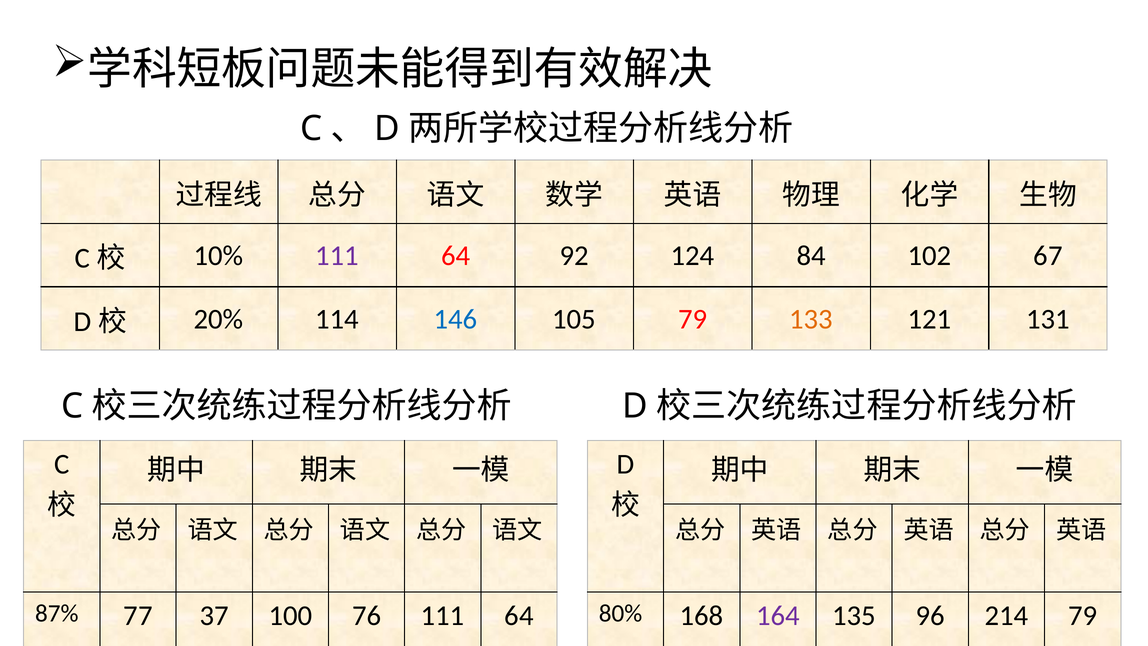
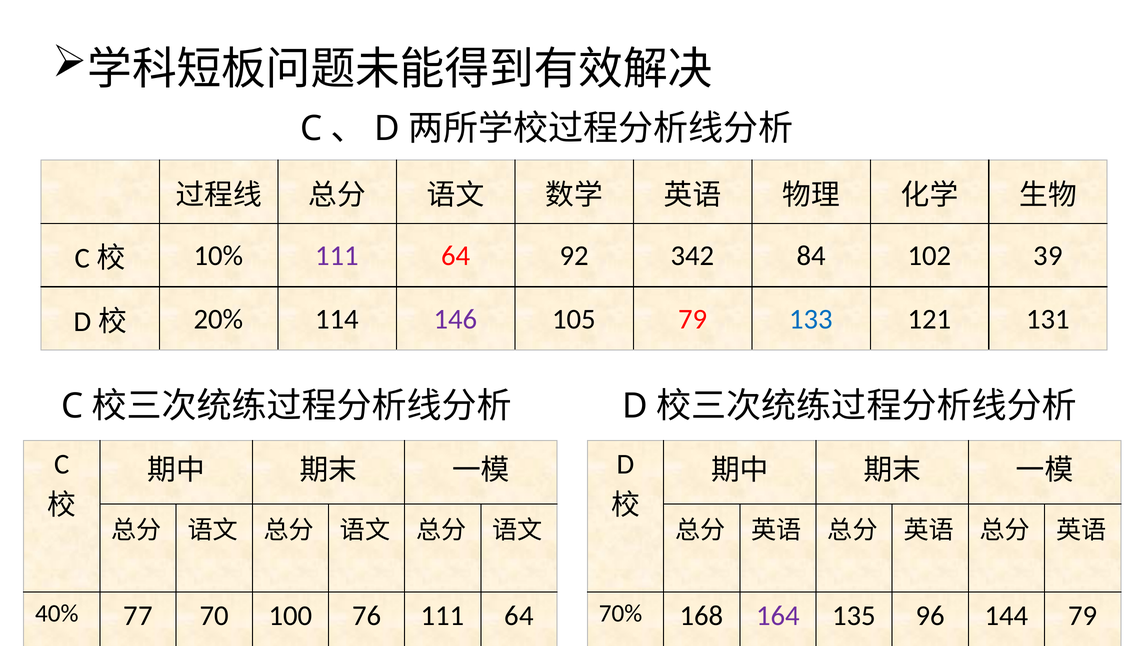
124: 124 -> 342
67: 67 -> 39
146 colour: blue -> purple
133 colour: orange -> blue
87%: 87% -> 40%
37: 37 -> 70
80%: 80% -> 70%
214: 214 -> 144
